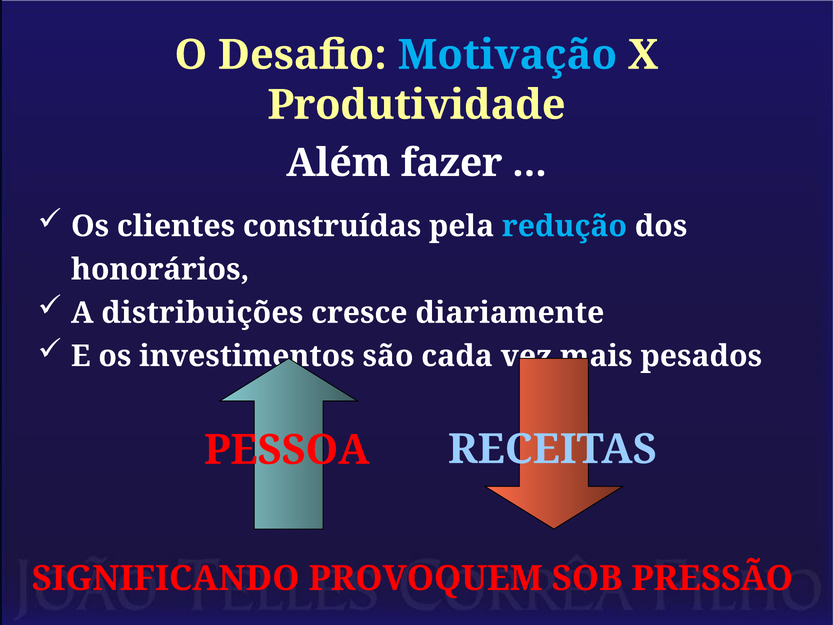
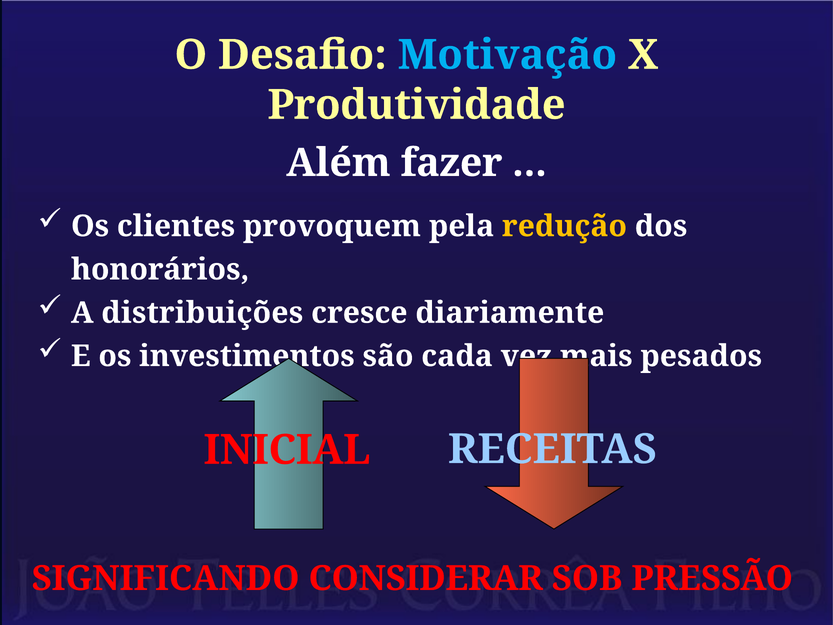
construídas: construídas -> provoquem
redução colour: light blue -> yellow
PESSOA: PESSOA -> INICIAL
PROVOQUEM: PROVOQUEM -> CONSIDERAR
